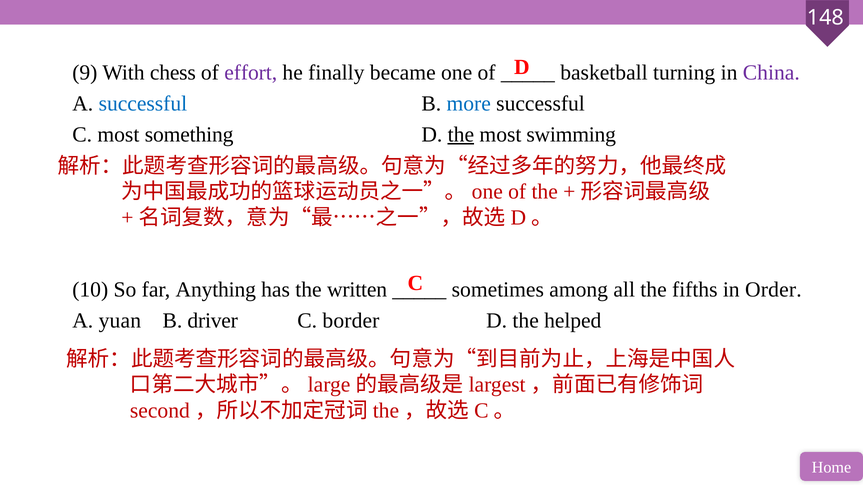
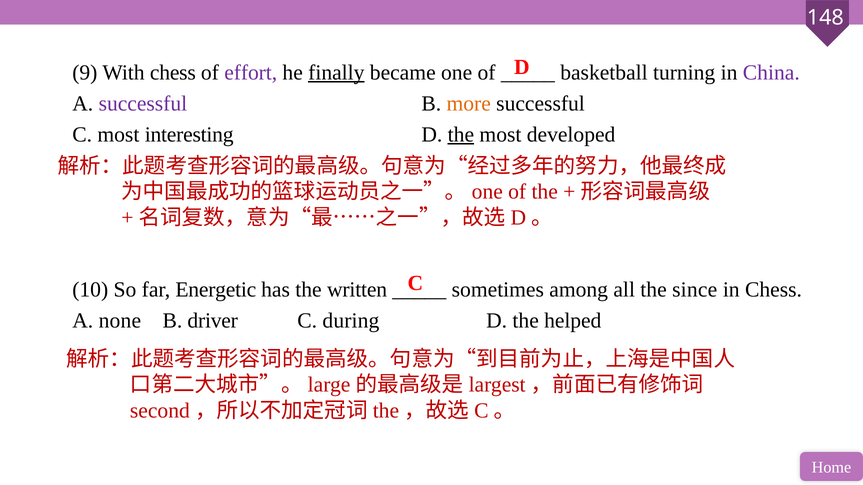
finally underline: none -> present
successful at (143, 104) colour: blue -> purple
more colour: blue -> orange
something: something -> interesting
swimming: swimming -> developed
Anything: Anything -> Energetic
fifths: fifths -> since
in Order: Order -> Chess
yuan: yuan -> none
border: border -> during
